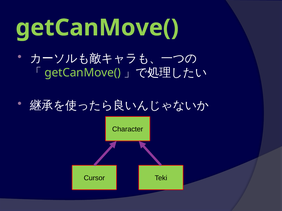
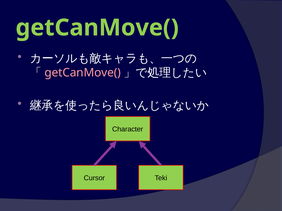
getCanMove( at (83, 73) colour: light green -> pink
